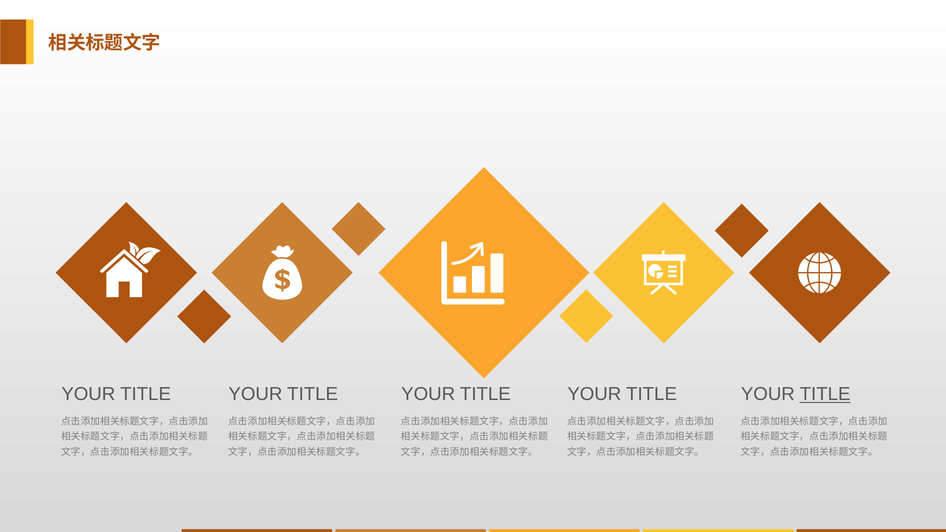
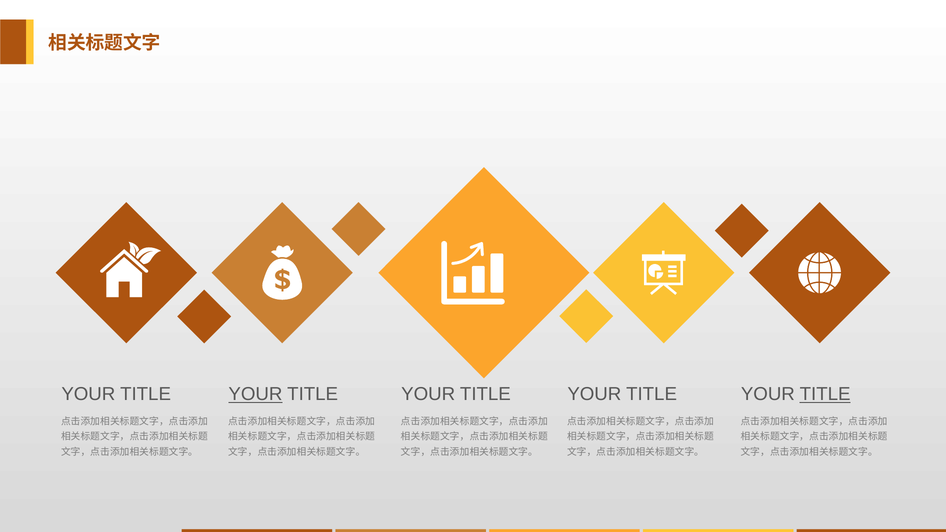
YOUR at (255, 394) underline: none -> present
